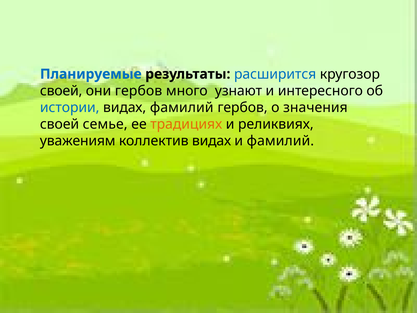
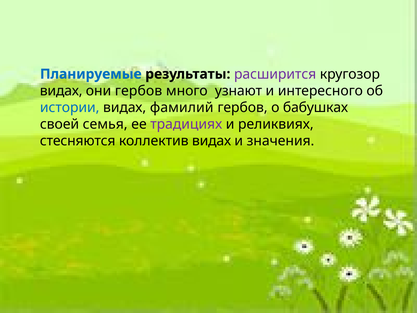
расширится colour: blue -> purple
своей at (61, 91): своей -> видах
значения: значения -> бабушках
семье: семье -> семья
традициях colour: orange -> purple
уважениям: уважениям -> стесняются
и фамилий: фамилий -> значения
